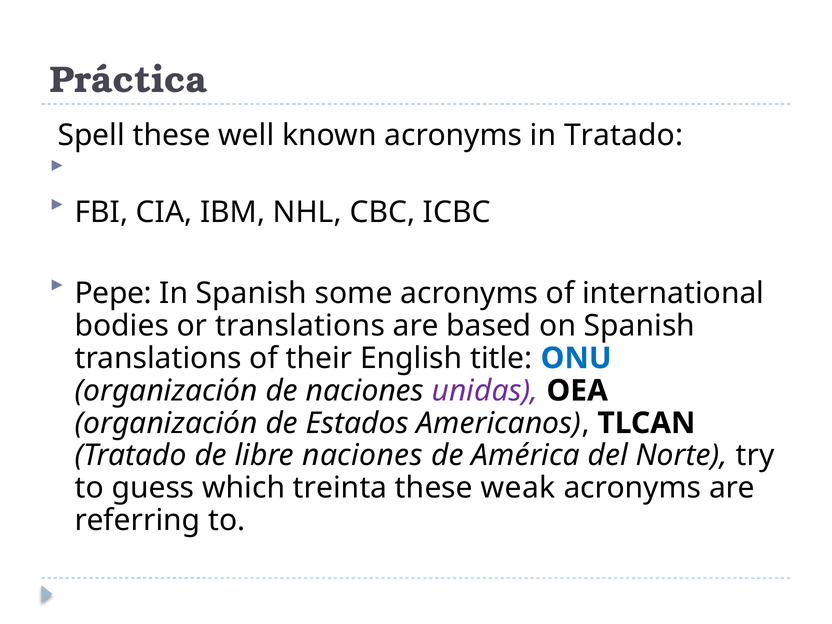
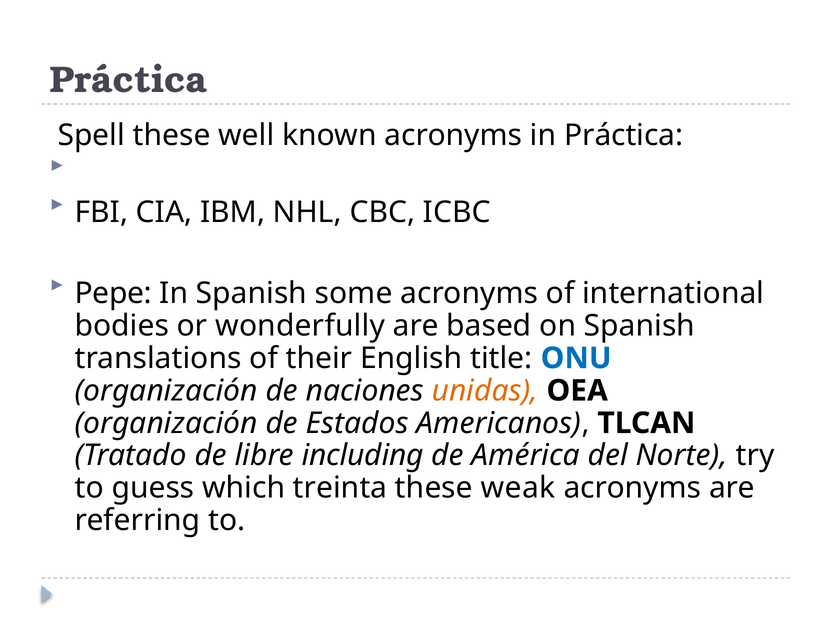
in Tratado: Tratado -> Práctica
or translations: translations -> wonderfully
unidas colour: purple -> orange
libre naciones: naciones -> including
